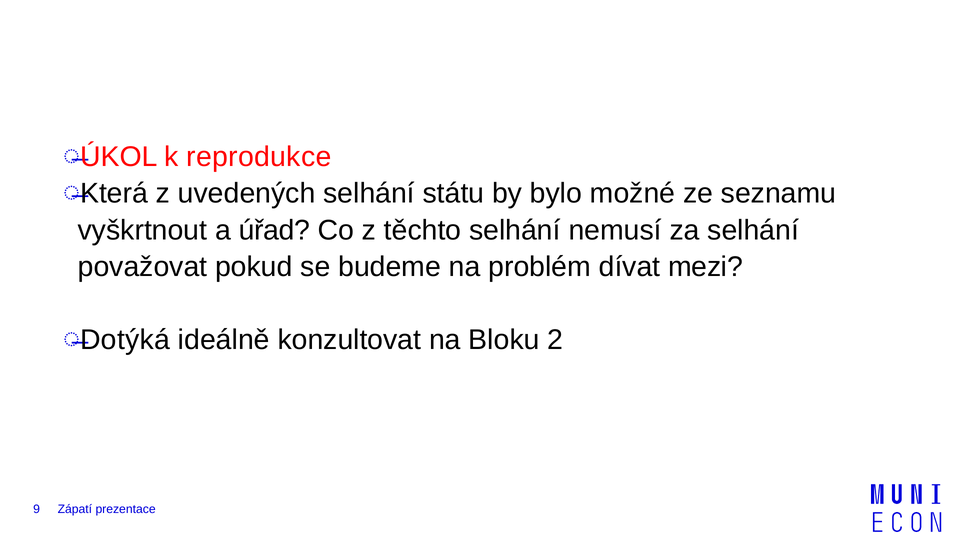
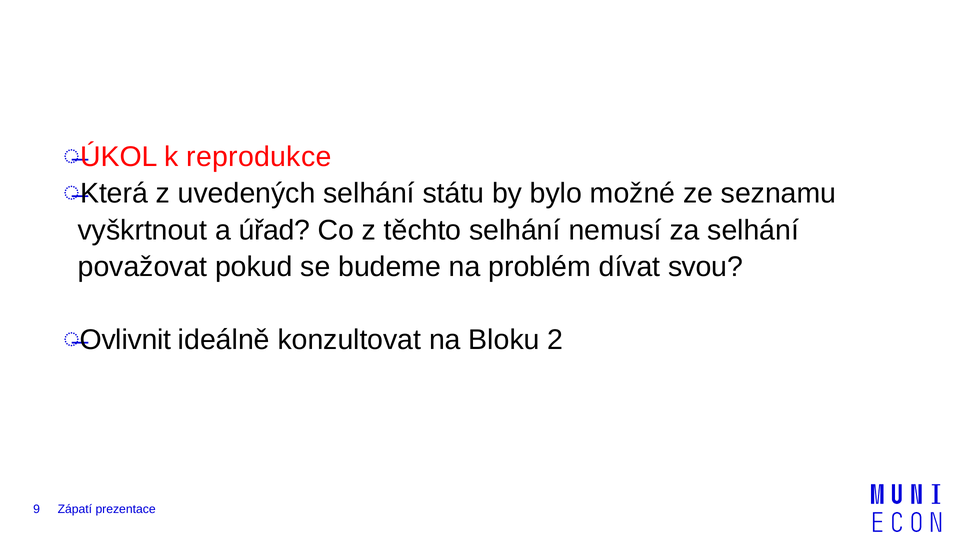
mezi: mezi -> svou
Dotýká: Dotýká -> Ovlivnit
